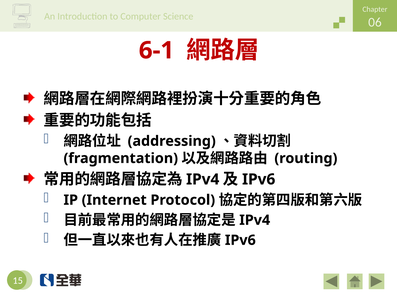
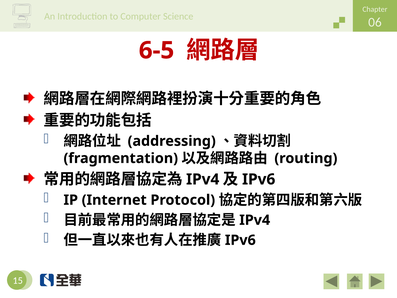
6-1: 6-1 -> 6-5
